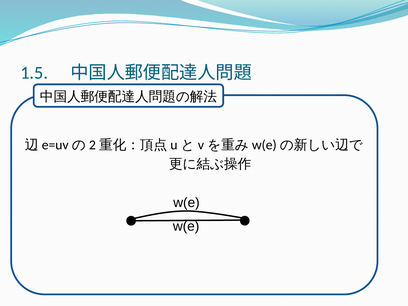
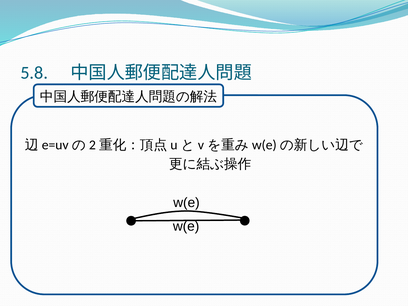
1.5: 1.5 -> 5.8
